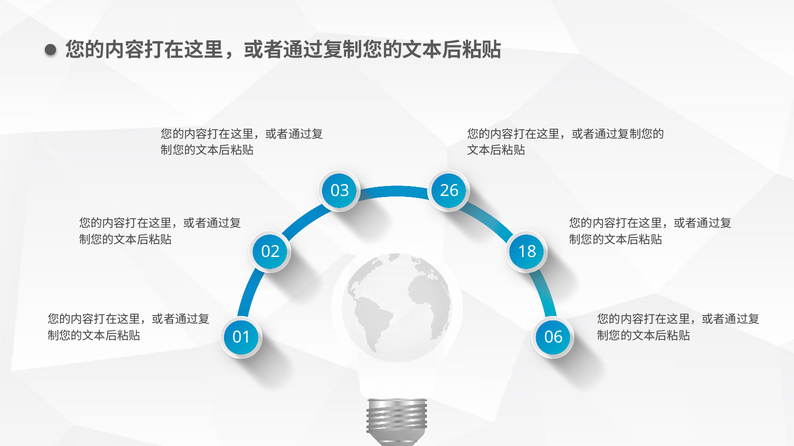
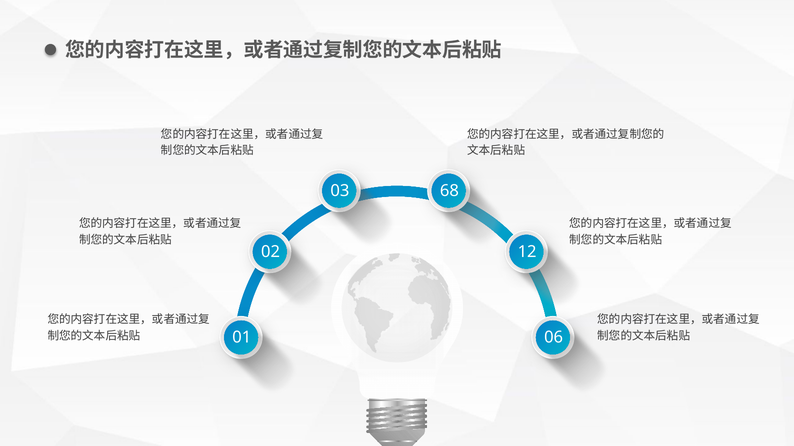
26: 26 -> 68
18: 18 -> 12
